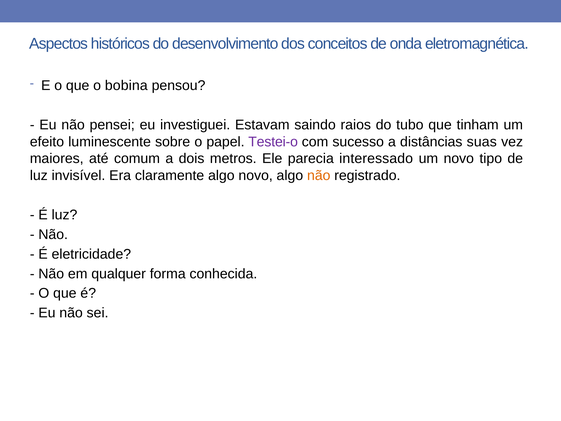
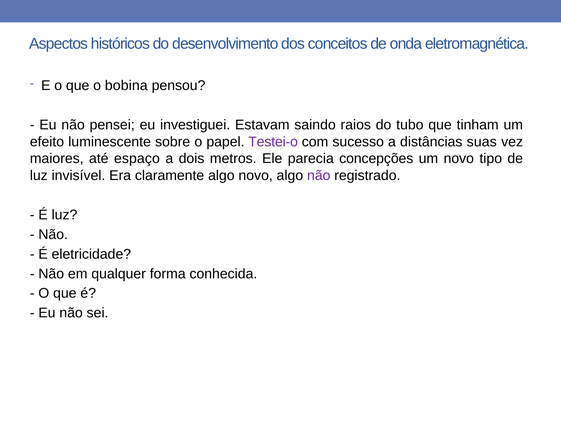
comum: comum -> espaço
interessado: interessado -> concepções
não at (319, 175) colour: orange -> purple
